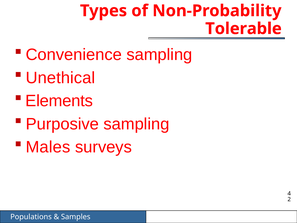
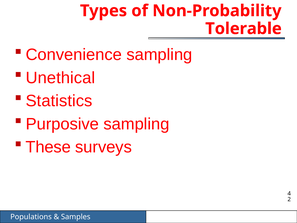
Elements: Elements -> Statistics
Males: Males -> These
